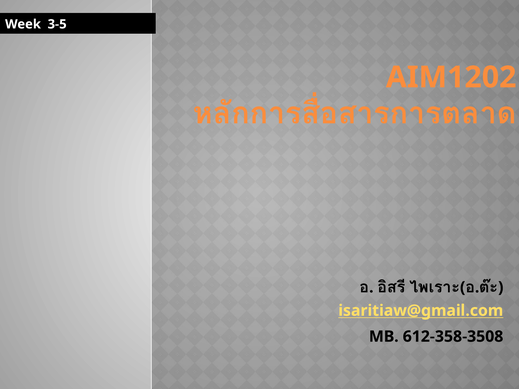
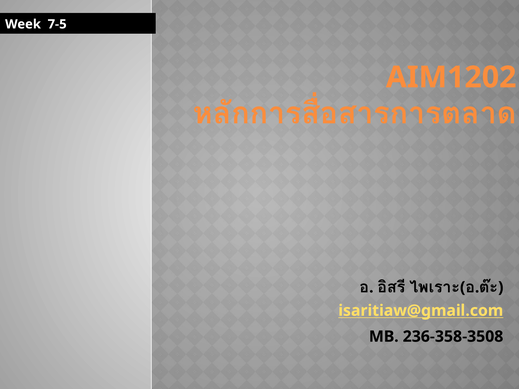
3-5: 3-5 -> 7-5
612-358-3508: 612-358-3508 -> 236-358-3508
